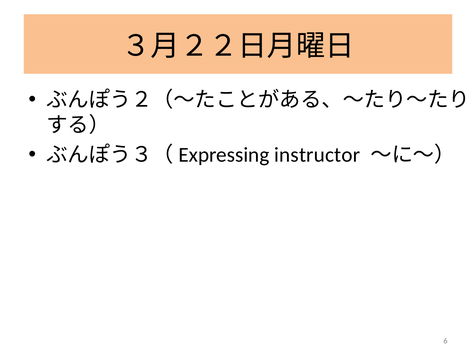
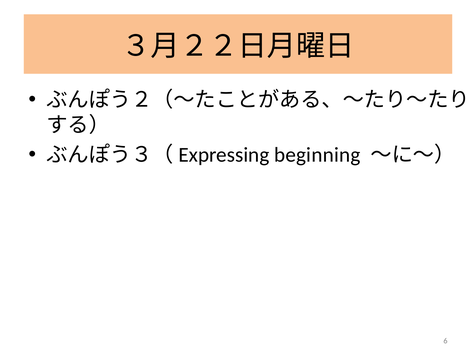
instructor: instructor -> beginning
